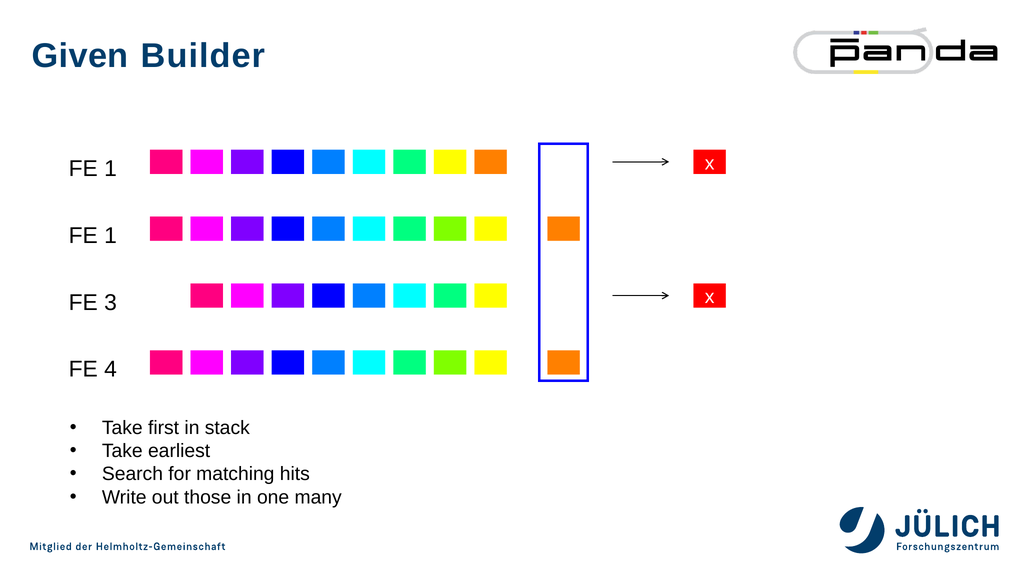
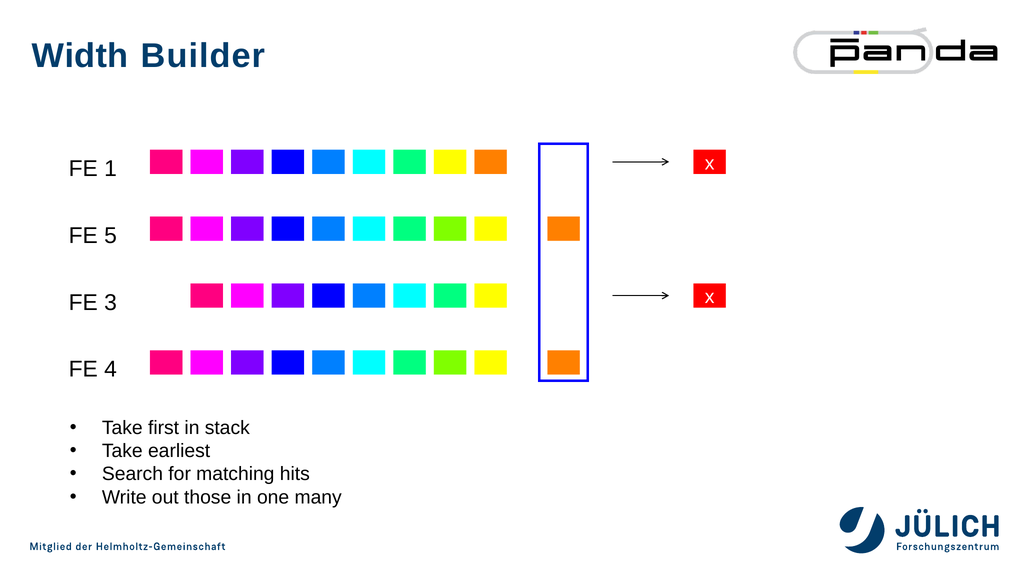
Given: Given -> Width
1 at (111, 236): 1 -> 5
